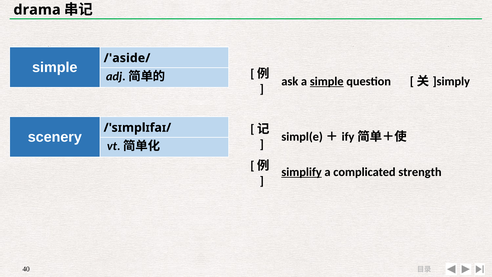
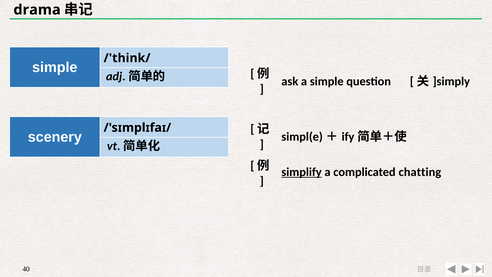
/'aside/: /'aside/ -> /'think/
simple at (327, 81) underline: present -> none
strength: strength -> chatting
